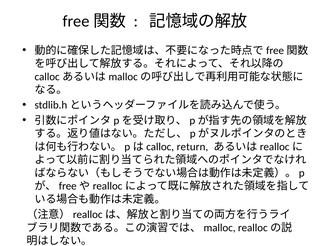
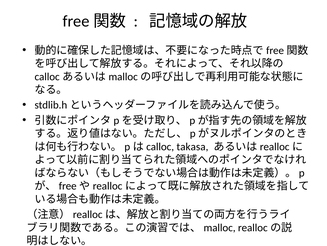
return: return -> takasa
